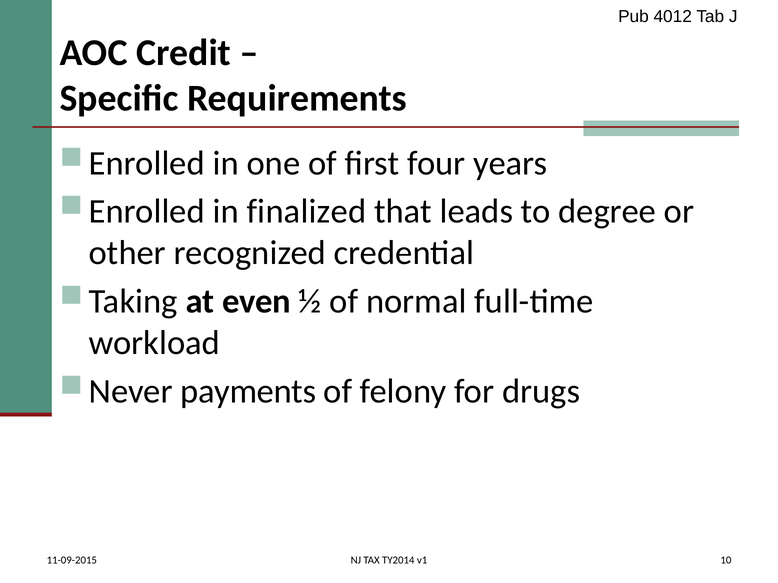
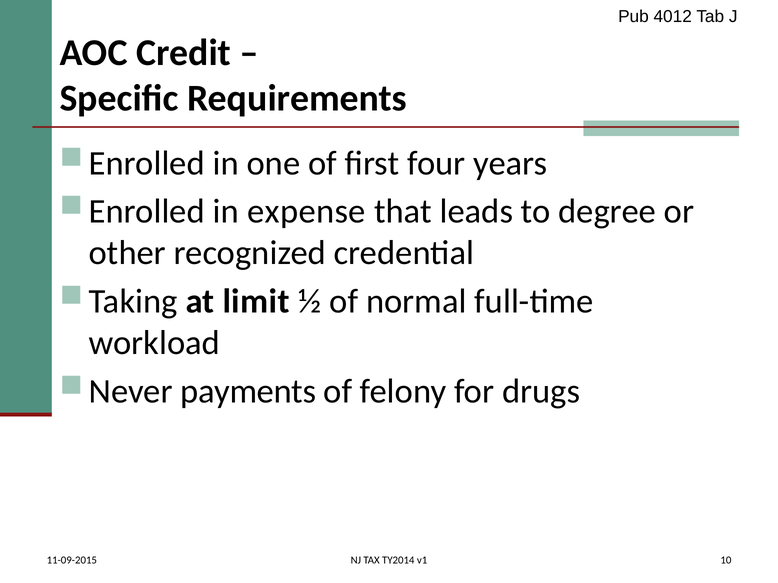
finalized: finalized -> expense
even: even -> limit
